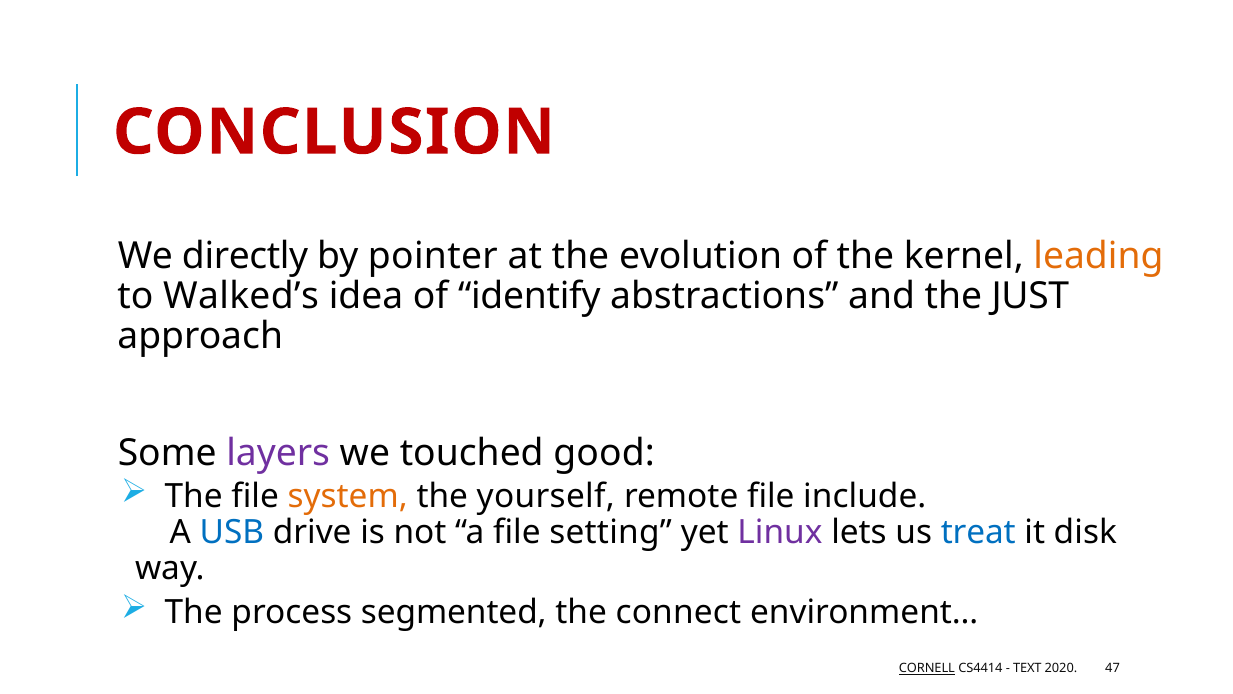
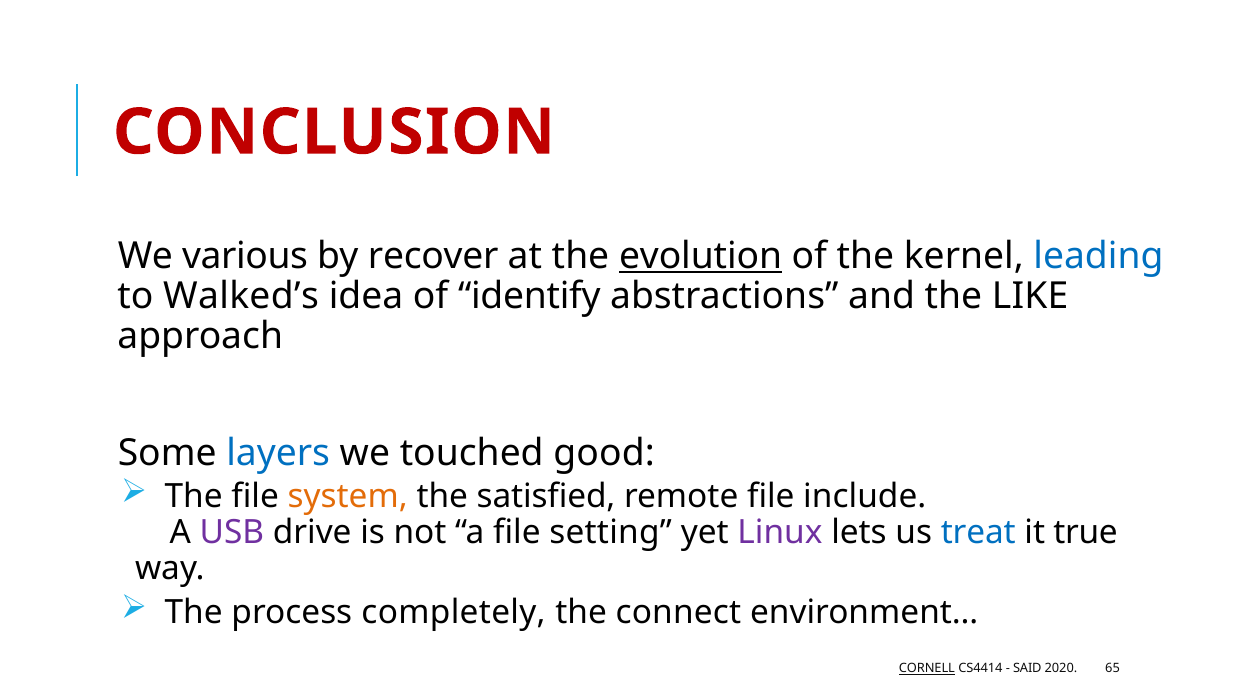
directly: directly -> various
pointer: pointer -> recover
evolution underline: none -> present
leading colour: orange -> blue
JUST: JUST -> LIKE
layers colour: purple -> blue
yourself: yourself -> satisfied
USB colour: blue -> purple
disk: disk -> true
segmented: segmented -> completely
TEXT: TEXT -> SAID
47: 47 -> 65
